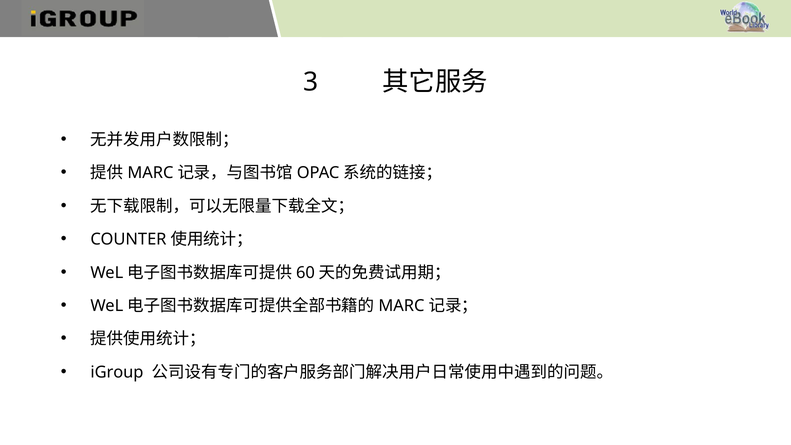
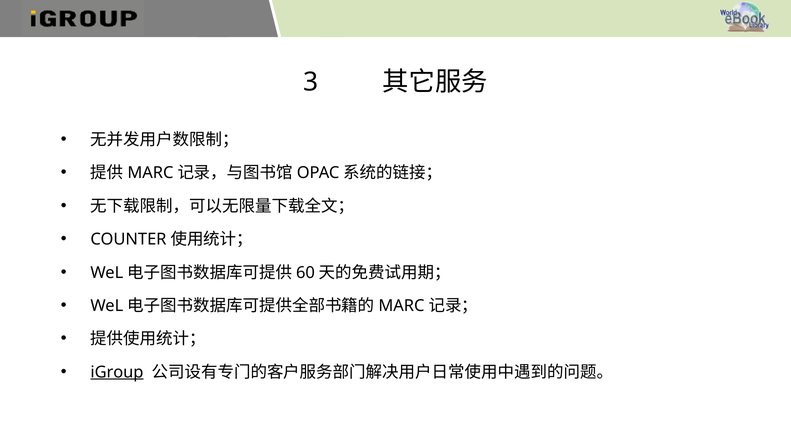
iGroup underline: none -> present
